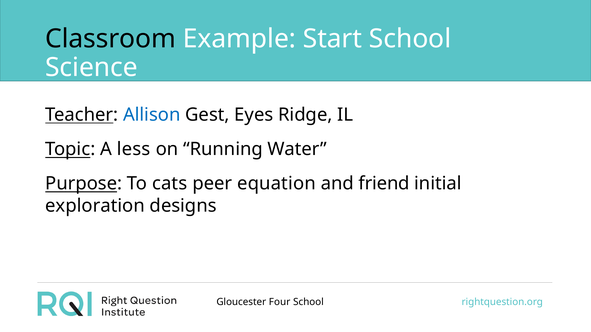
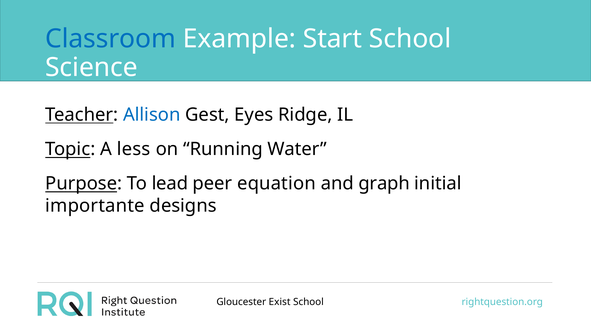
Classroom colour: black -> blue
cats: cats -> lead
friend: friend -> graph
exploration: exploration -> importante
Four: Four -> Exist
